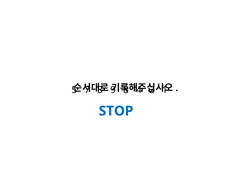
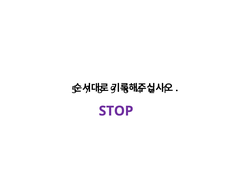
STOP colour: blue -> purple
